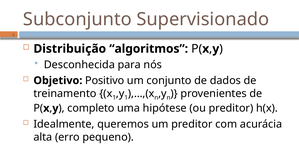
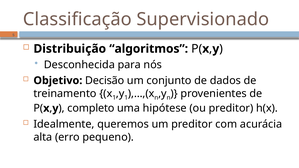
Subconjunto: Subconjunto -> Classificação
Positivo: Positivo -> Decisão
